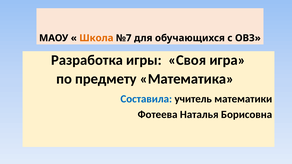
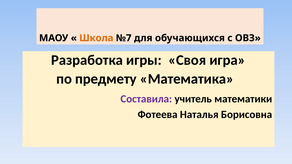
Составила colour: blue -> purple
